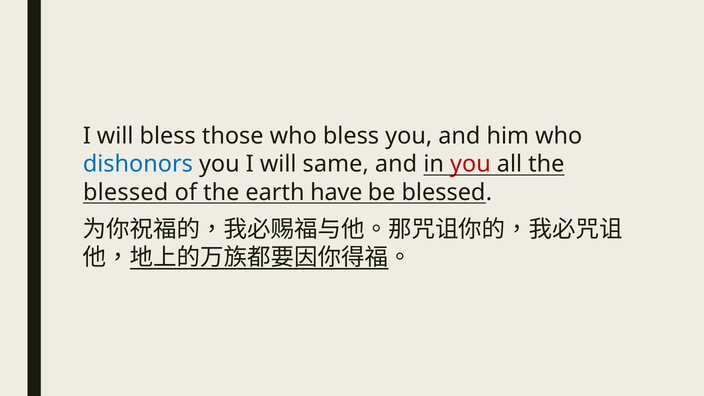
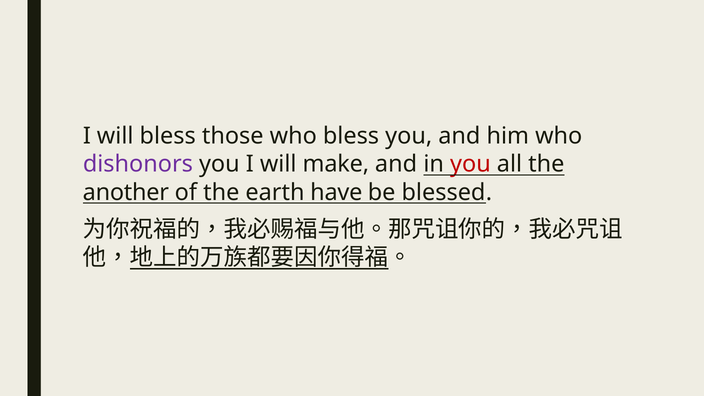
dishonors colour: blue -> purple
same: same -> make
blessed at (126, 192): blessed -> another
